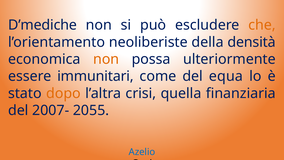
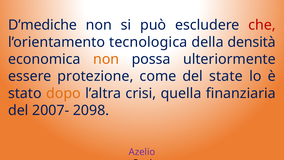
che colour: orange -> red
neoliberiste: neoliberiste -> tecnologica
immunitari: immunitari -> protezione
equa: equa -> state
2055: 2055 -> 2098
Azelio colour: blue -> purple
